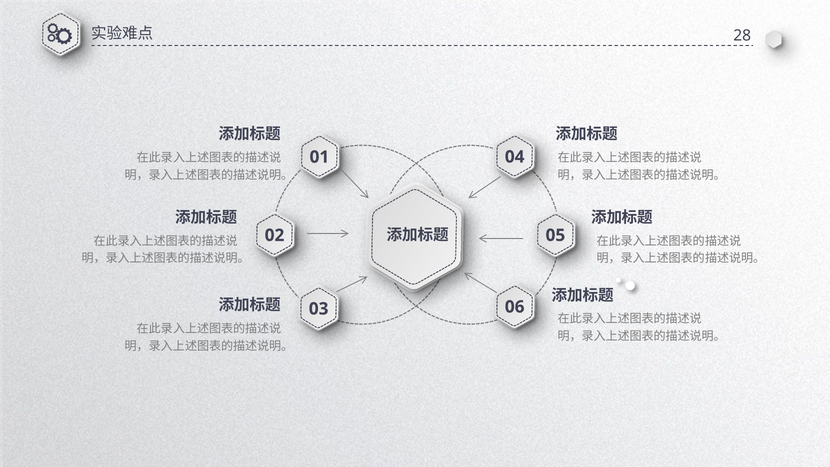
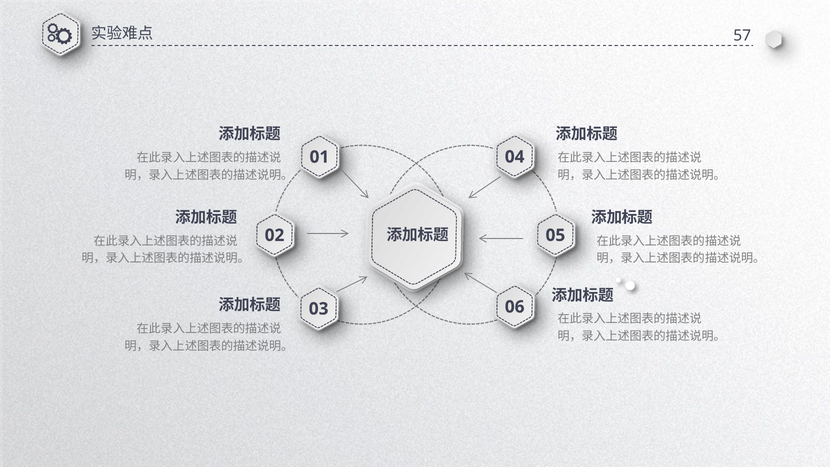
28: 28 -> 57
